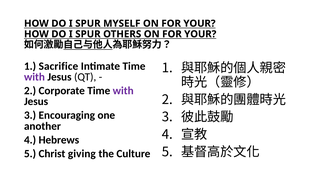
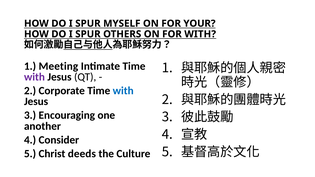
OTHERS ON FOR YOUR: YOUR -> WITH
Sacrifice: Sacrifice -> Meeting
with at (123, 91) colour: purple -> blue
Hebrews: Hebrews -> Consider
giving: giving -> deeds
